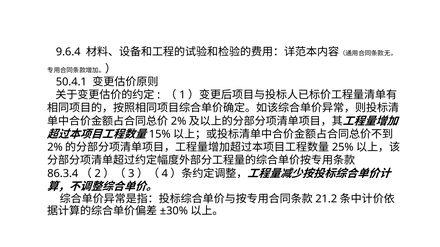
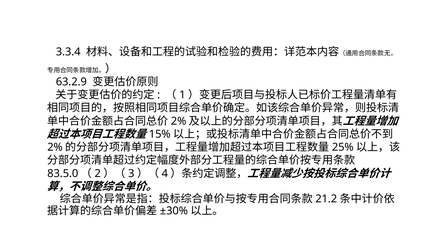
9.6.4: 9.6.4 -> 3.3.4
50.4.1: 50.4.1 -> 63.2.9
86.3.4: 86.3.4 -> 83.5.0
